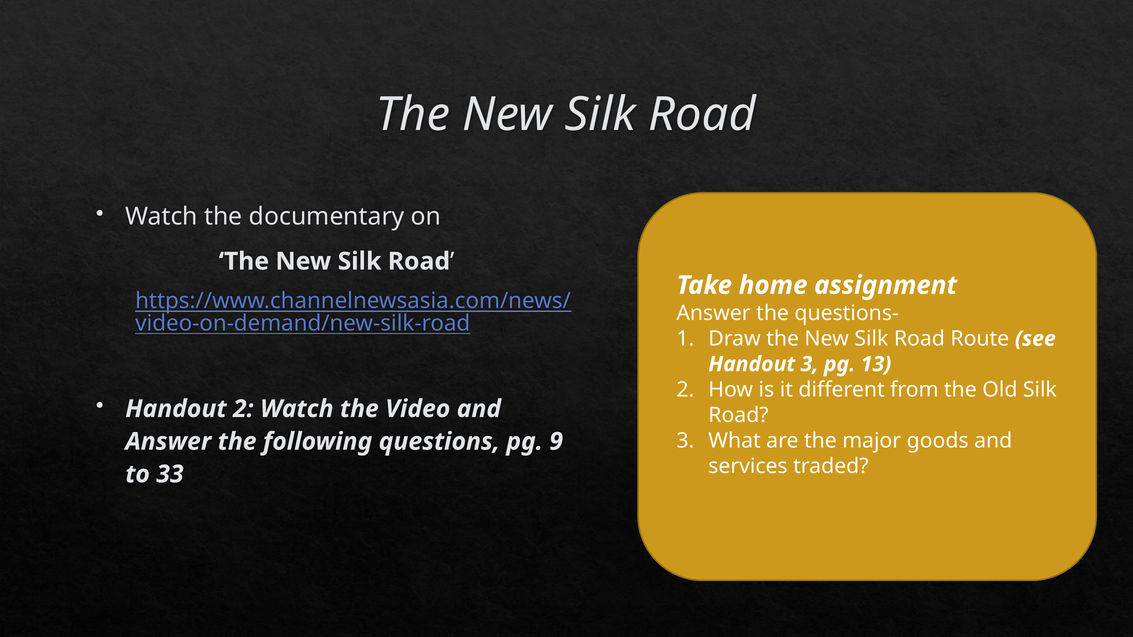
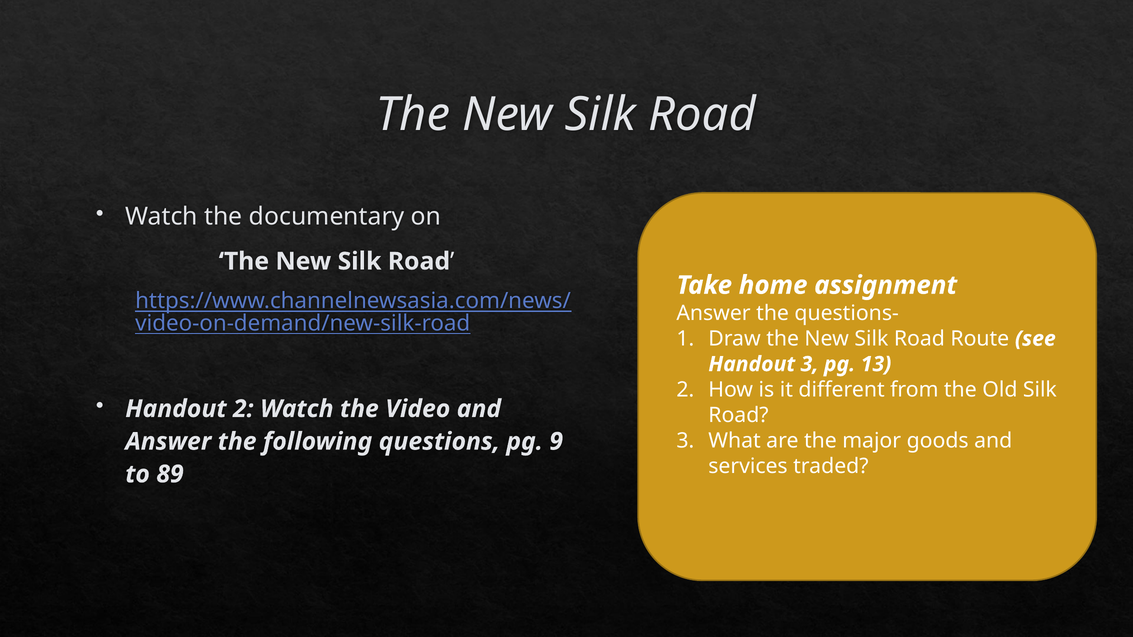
33: 33 -> 89
